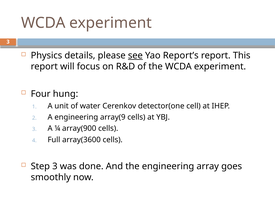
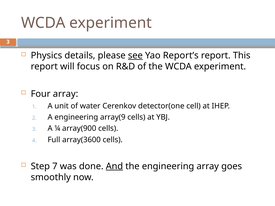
Four hung: hung -> array
Step 3: 3 -> 7
And underline: none -> present
